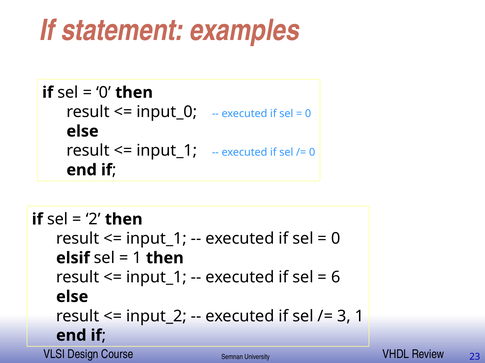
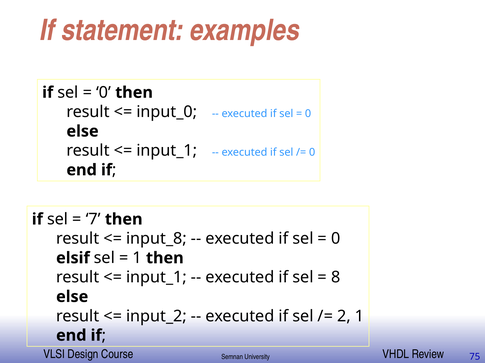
2: 2 -> 7
input_1 at (156, 239): input_1 -> input_8
6: 6 -> 8
3: 3 -> 2
23: 23 -> 75
